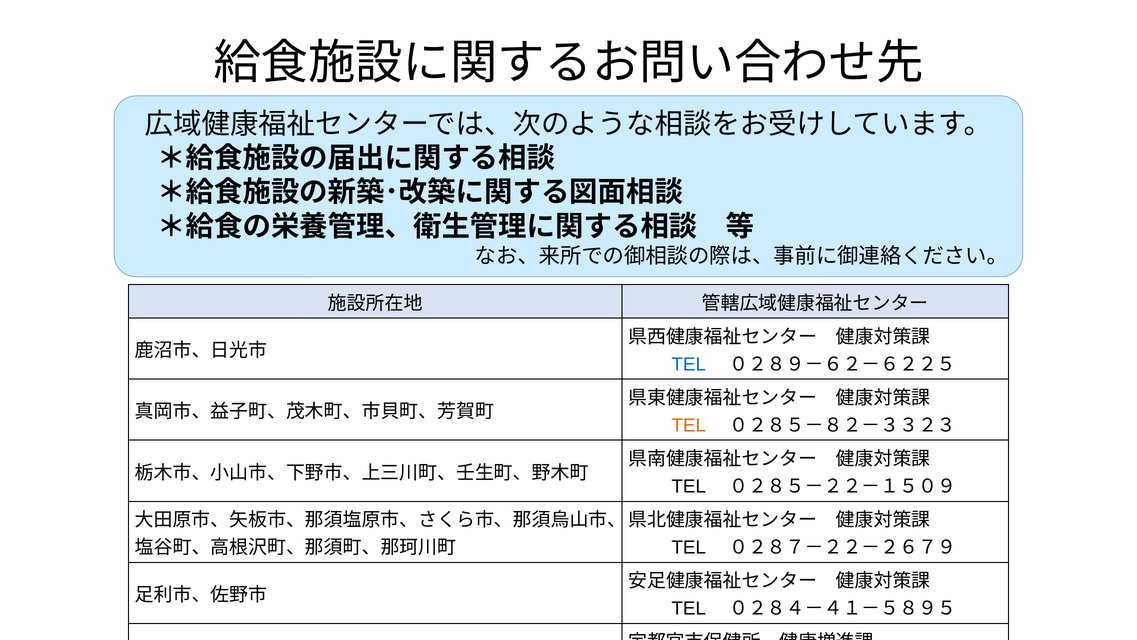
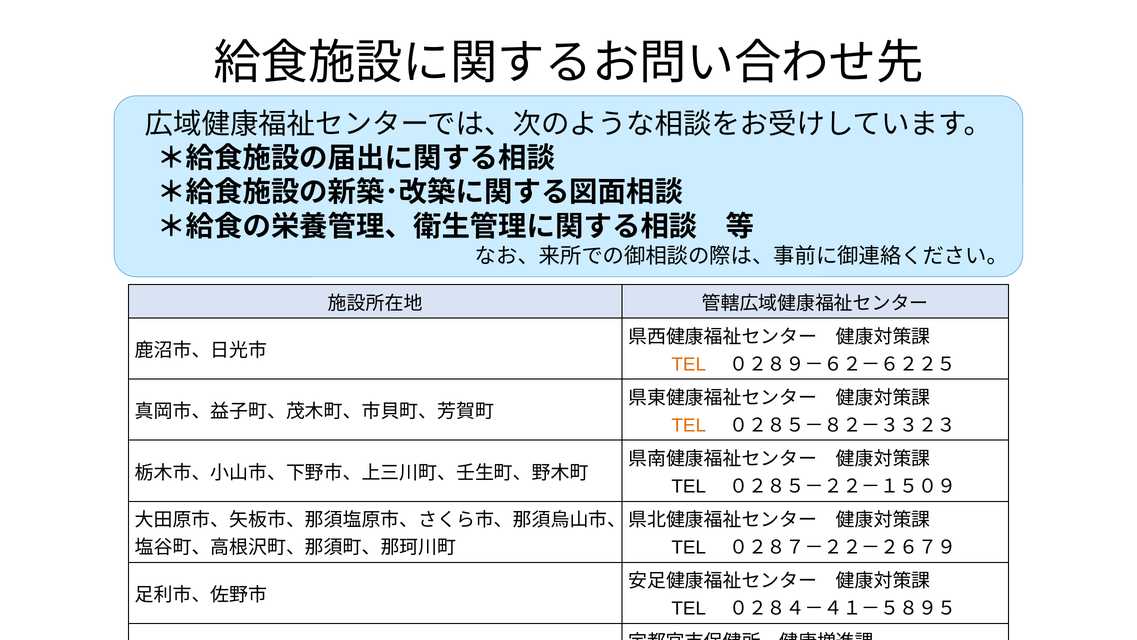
TEL at (689, 364) colour: blue -> orange
